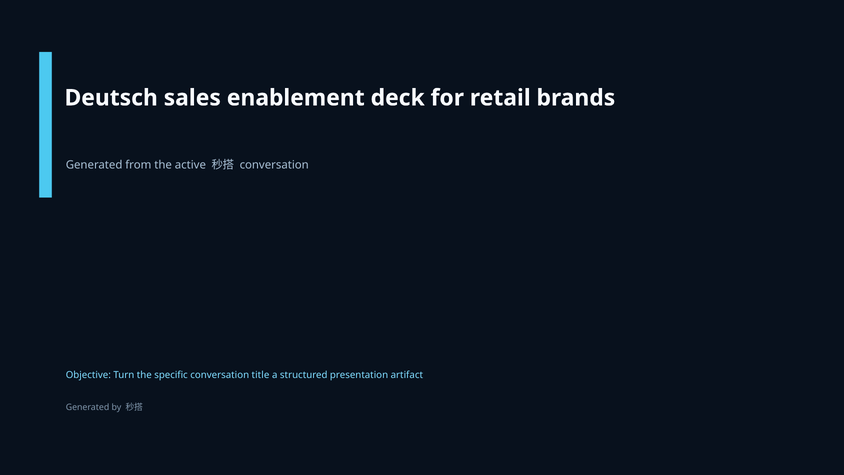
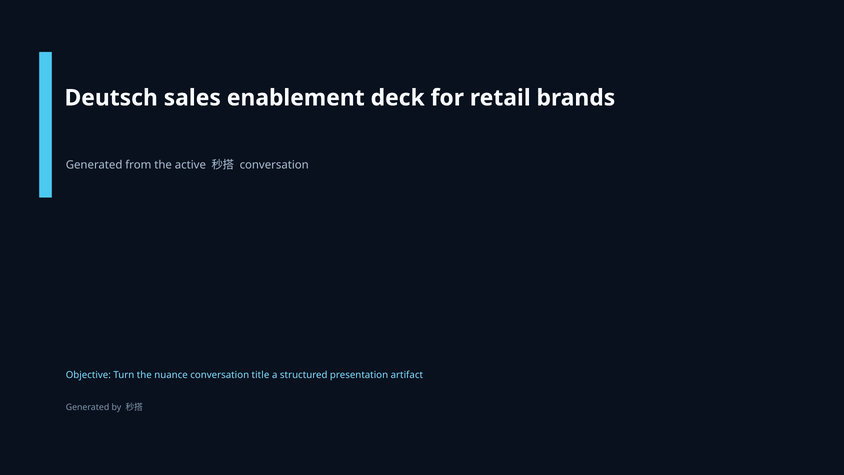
specific: specific -> nuance
